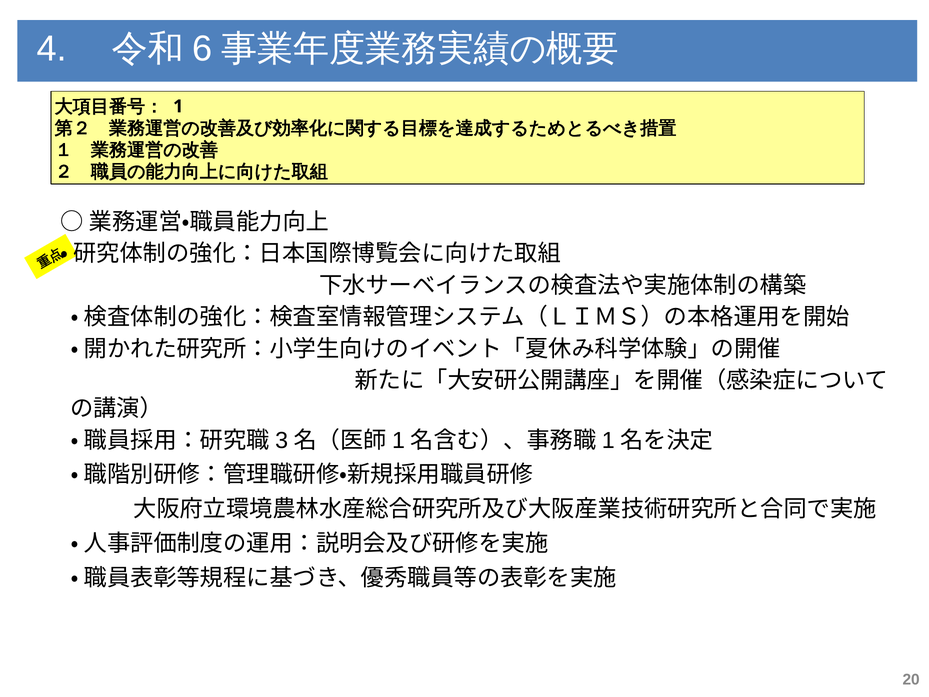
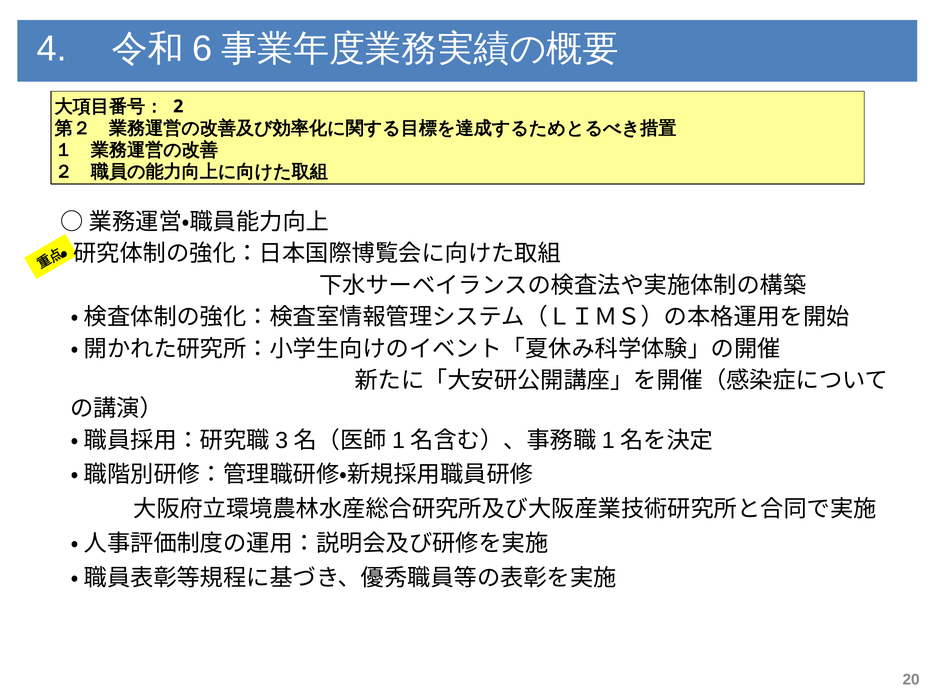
1: 1 -> 2
